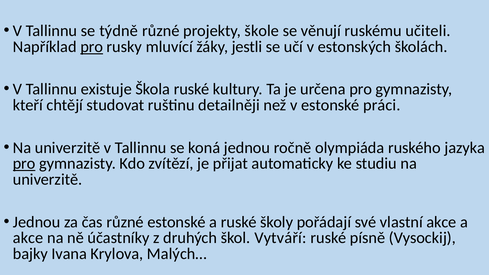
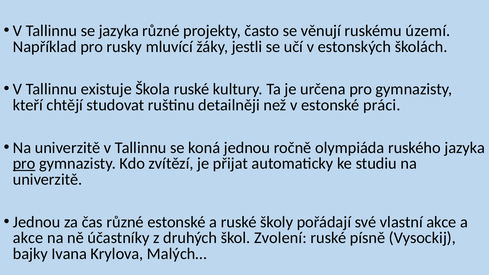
se týdně: týdně -> jazyka
škole: škole -> často
učiteli: učiteli -> území
pro at (92, 47) underline: present -> none
Vytváří: Vytváří -> Zvolení
